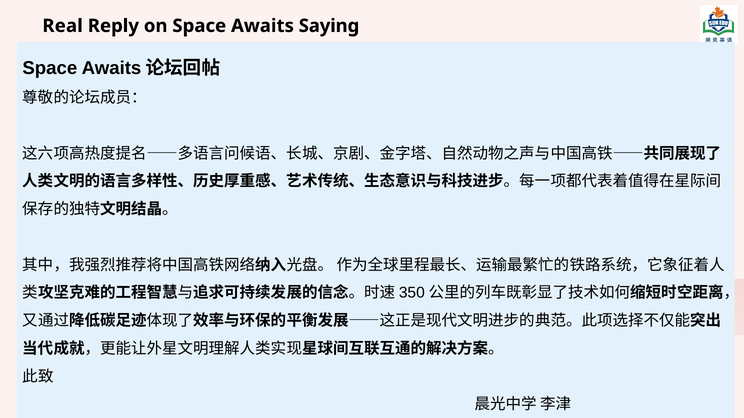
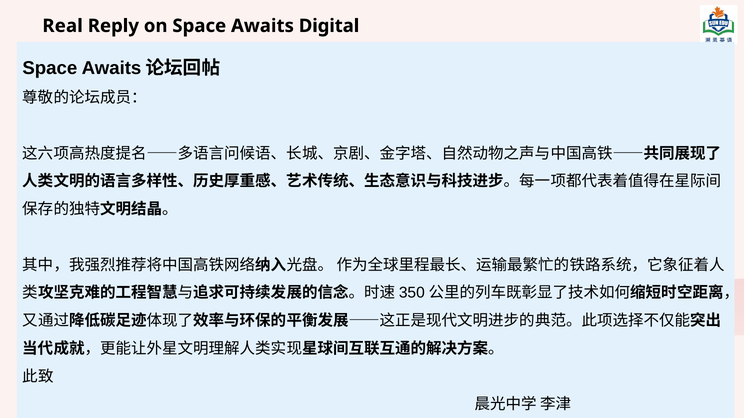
Saying: Saying -> Digital
